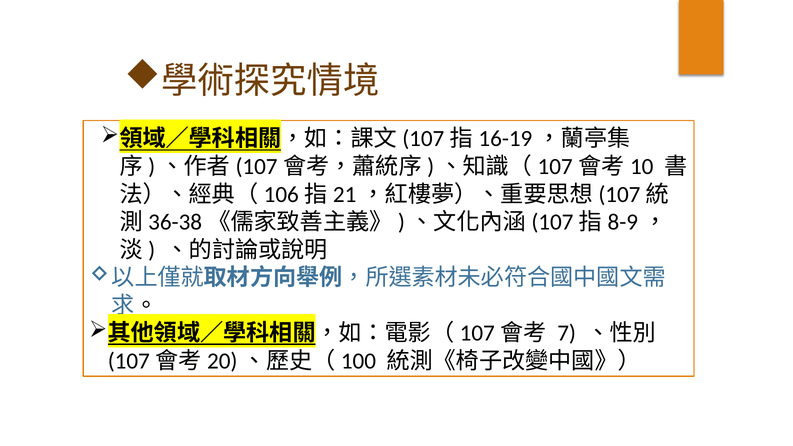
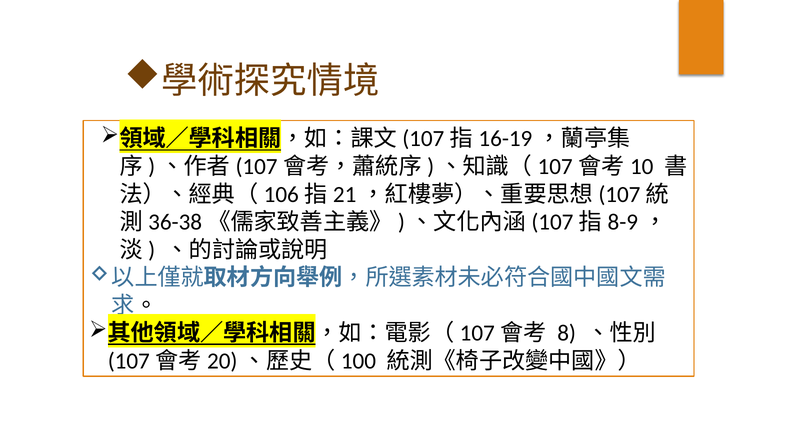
7: 7 -> 8
